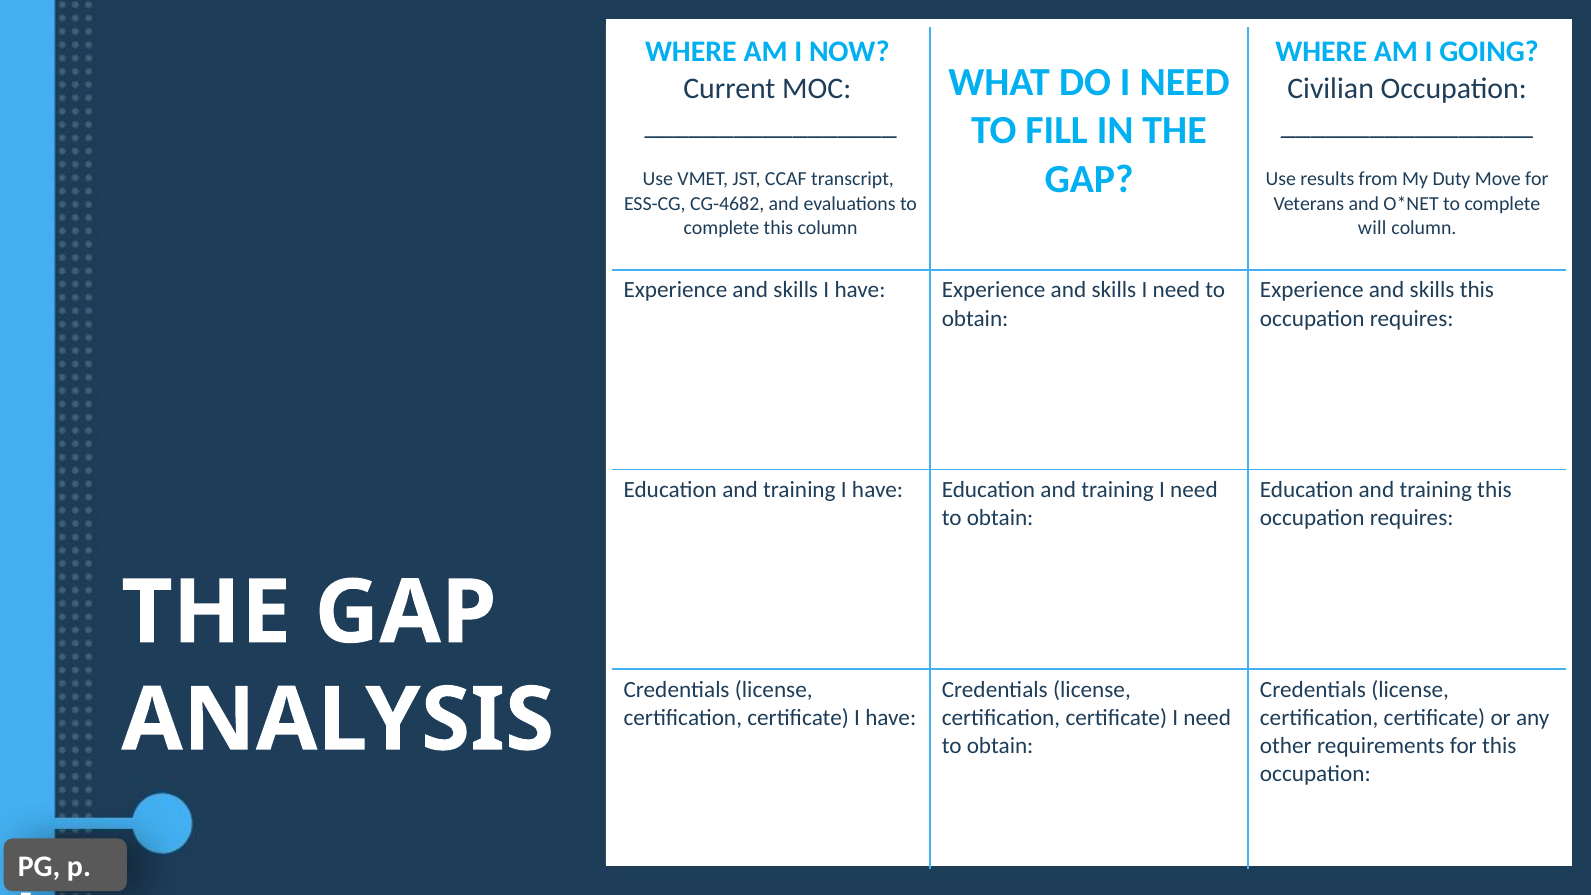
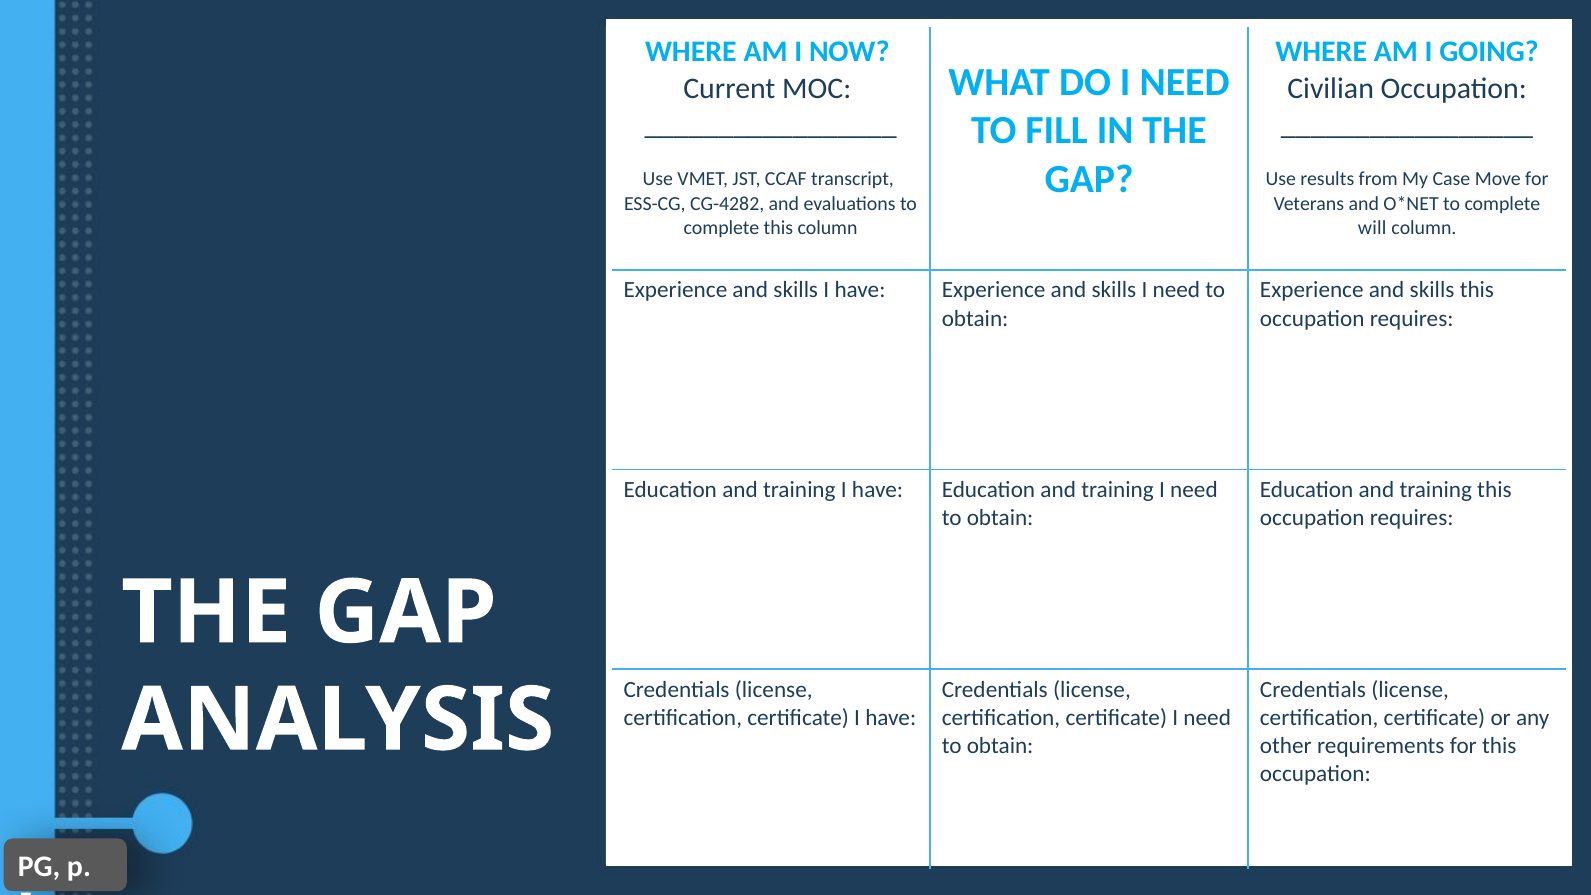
Duty: Duty -> Case
CG-4682: CG-4682 -> CG-4282
